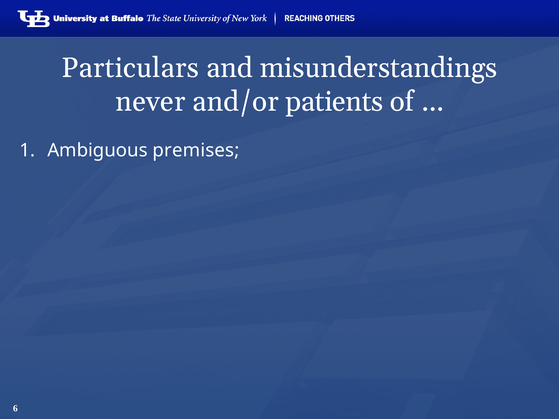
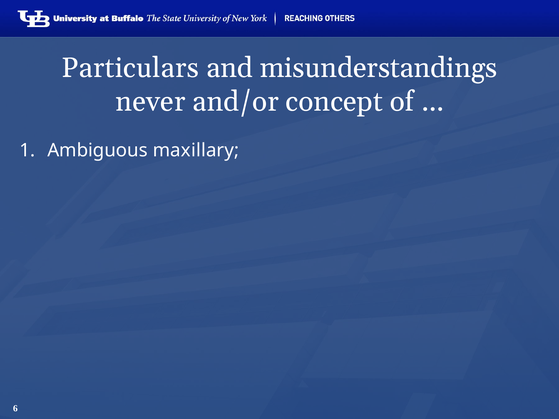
patients: patients -> concept
premises: premises -> maxillary
